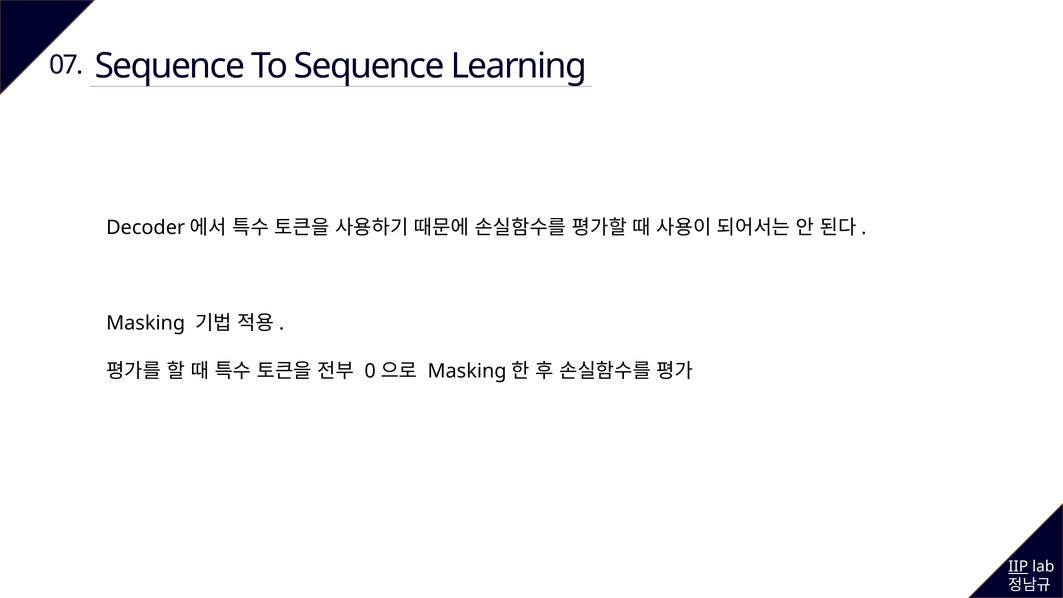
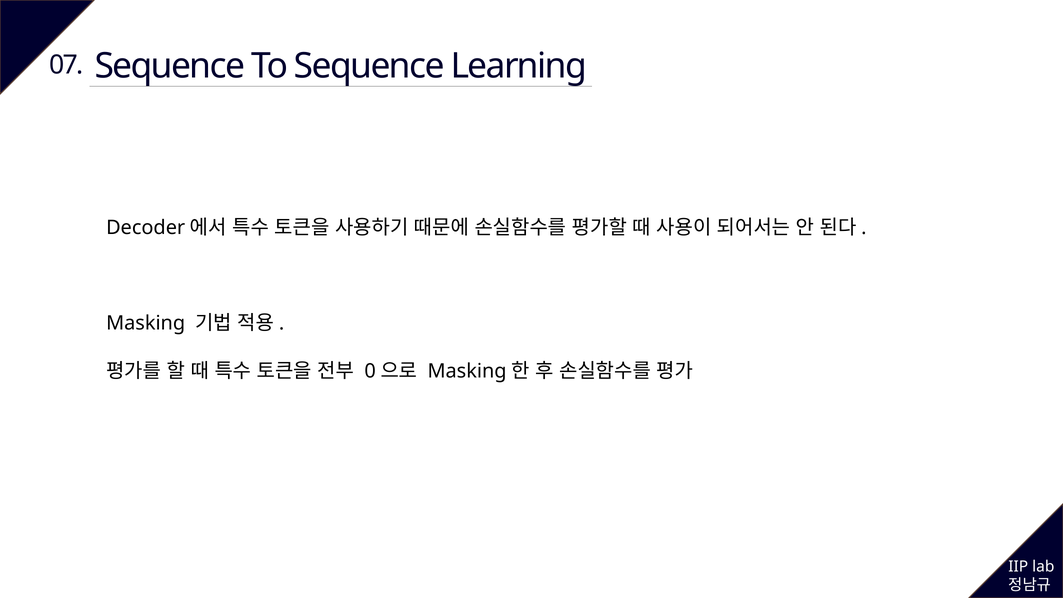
IIP underline: present -> none
